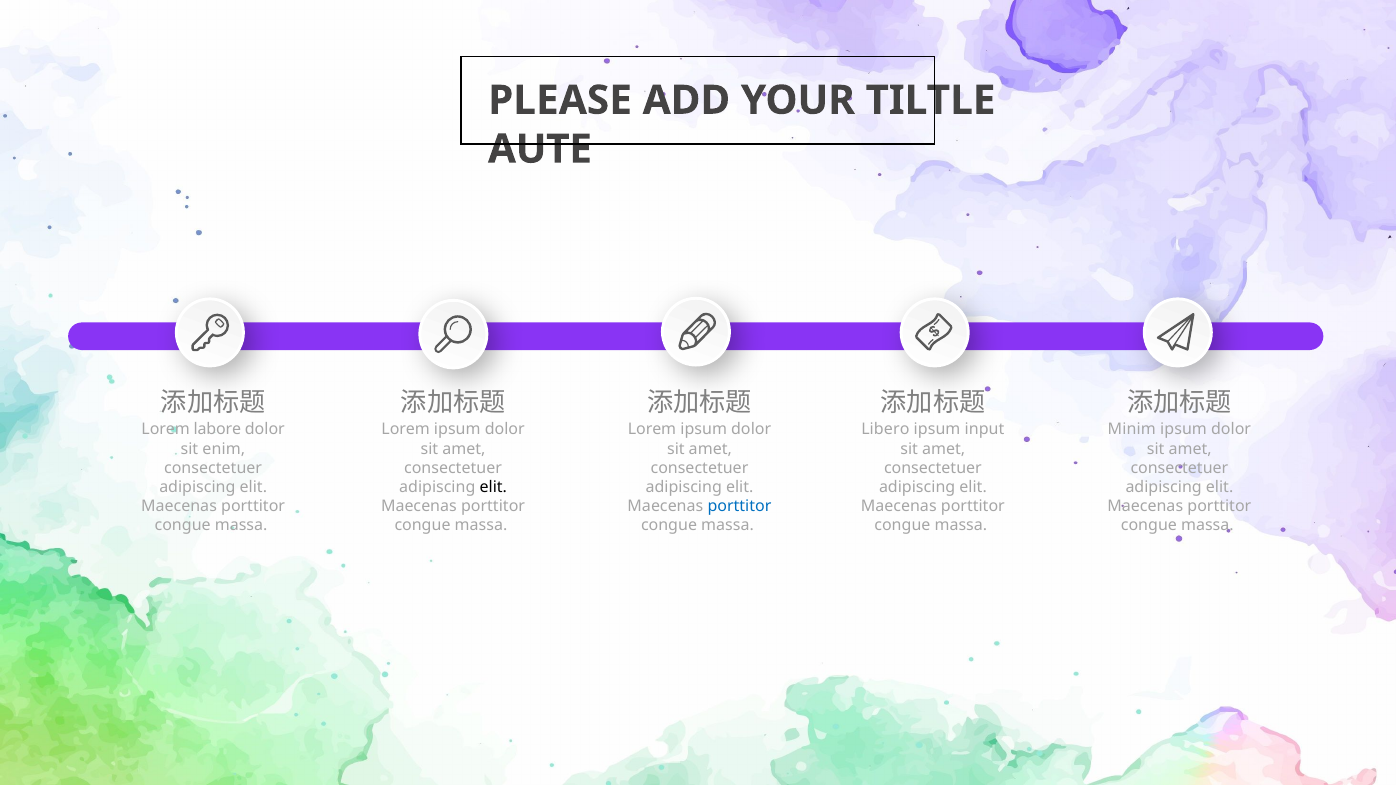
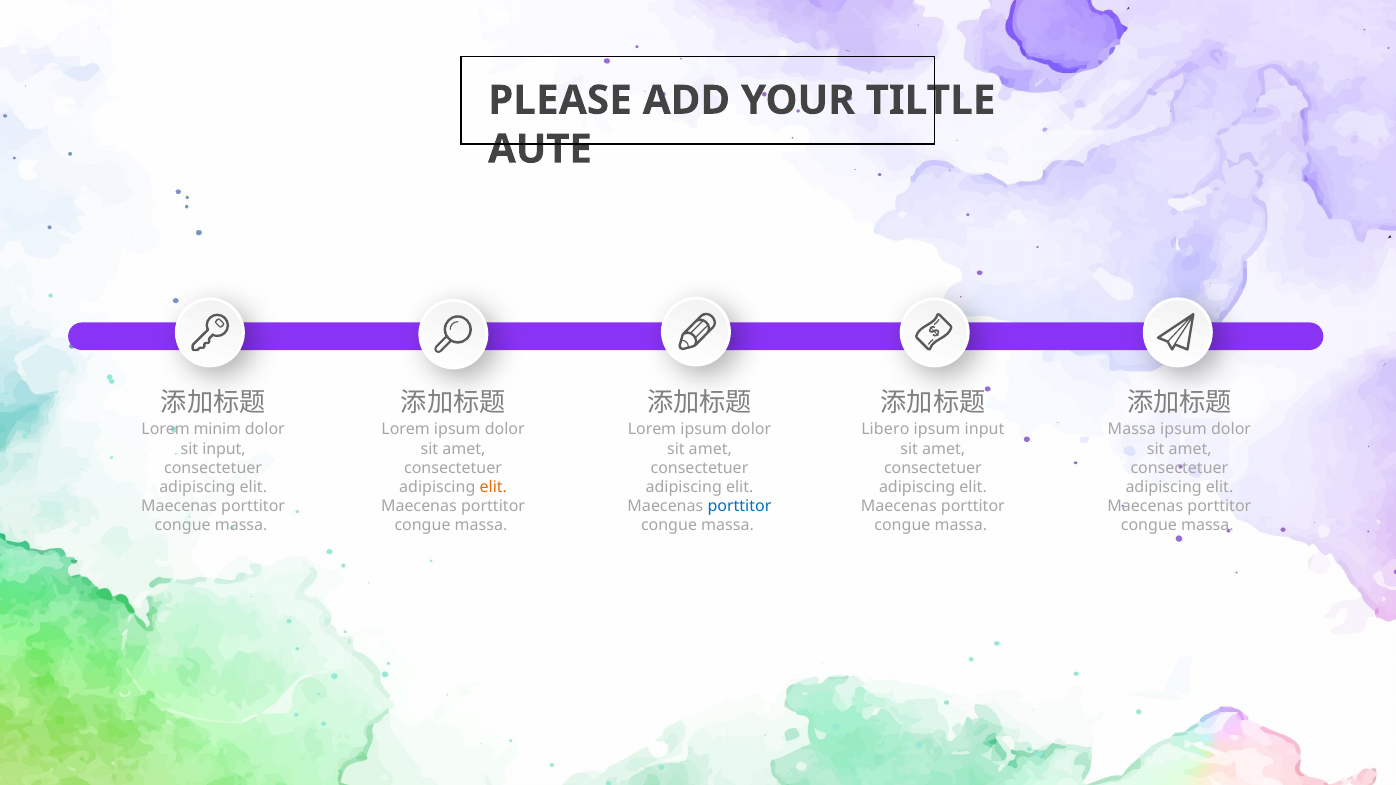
labore: labore -> minim
Minim at (1132, 430): Minim -> Massa
sit enim: enim -> input
elit at (493, 487) colour: black -> orange
